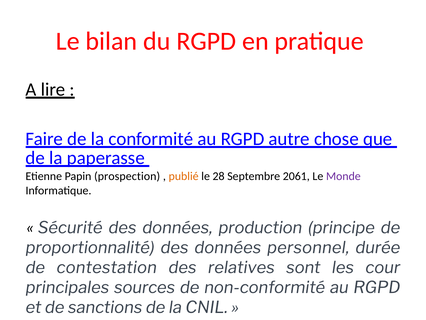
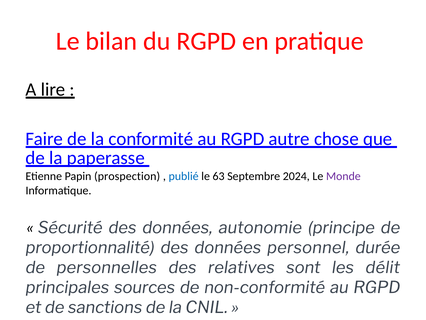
publié colour: orange -> blue
28: 28 -> 63
2061: 2061 -> 2024
production: production -> autonomie
contestation: contestation -> personnelles
cour: cour -> délit
